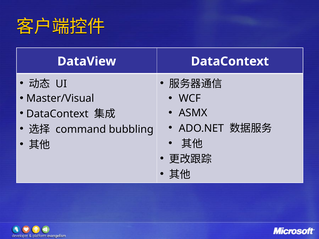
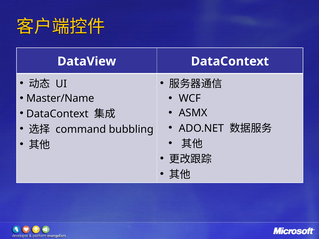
Master/Visual: Master/Visual -> Master/Name
